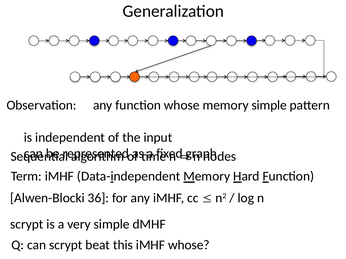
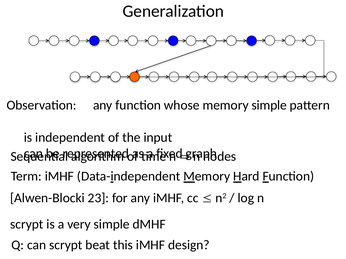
36: 36 -> 23
iMHF whose: whose -> design
